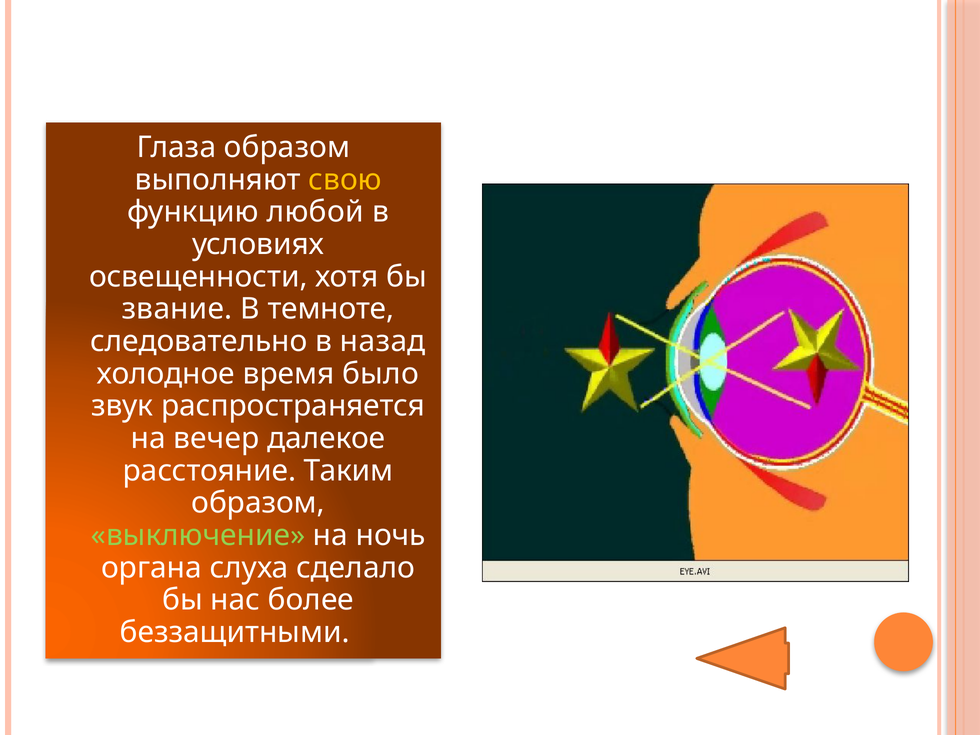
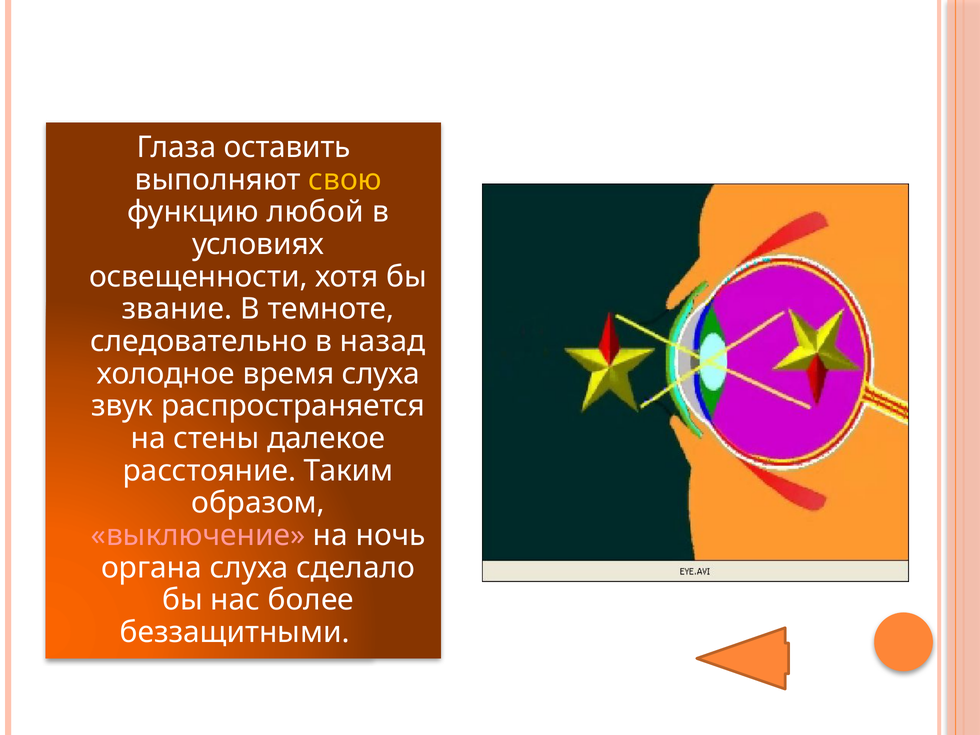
Глаза образом: образом -> оставить
время было: было -> слуха
вечер: вечер -> стены
выключение colour: light green -> pink
